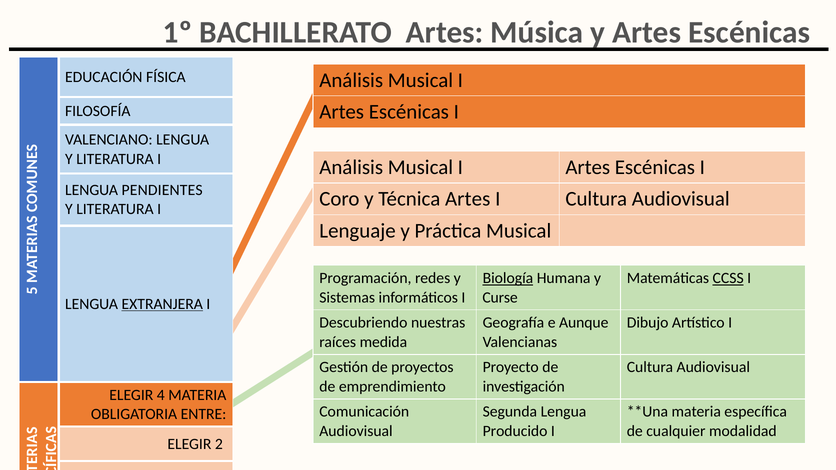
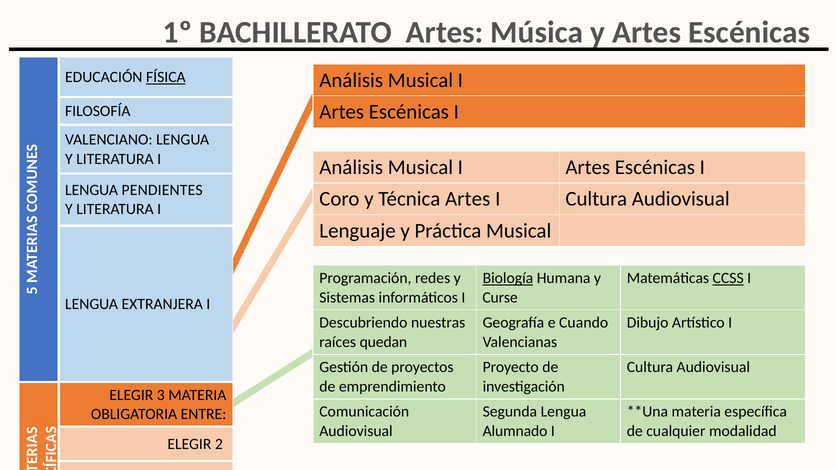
FÍSICA underline: none -> present
EXTRANJERA underline: present -> none
Aunque: Aunque -> Cuando
medida: medida -> quedan
ELEGIR 4: 4 -> 3
Producido: Producido -> Alumnado
